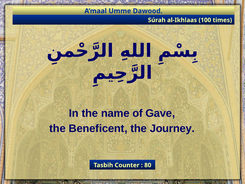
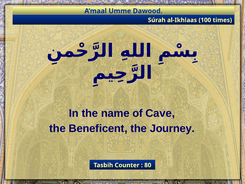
Gave: Gave -> Cave
